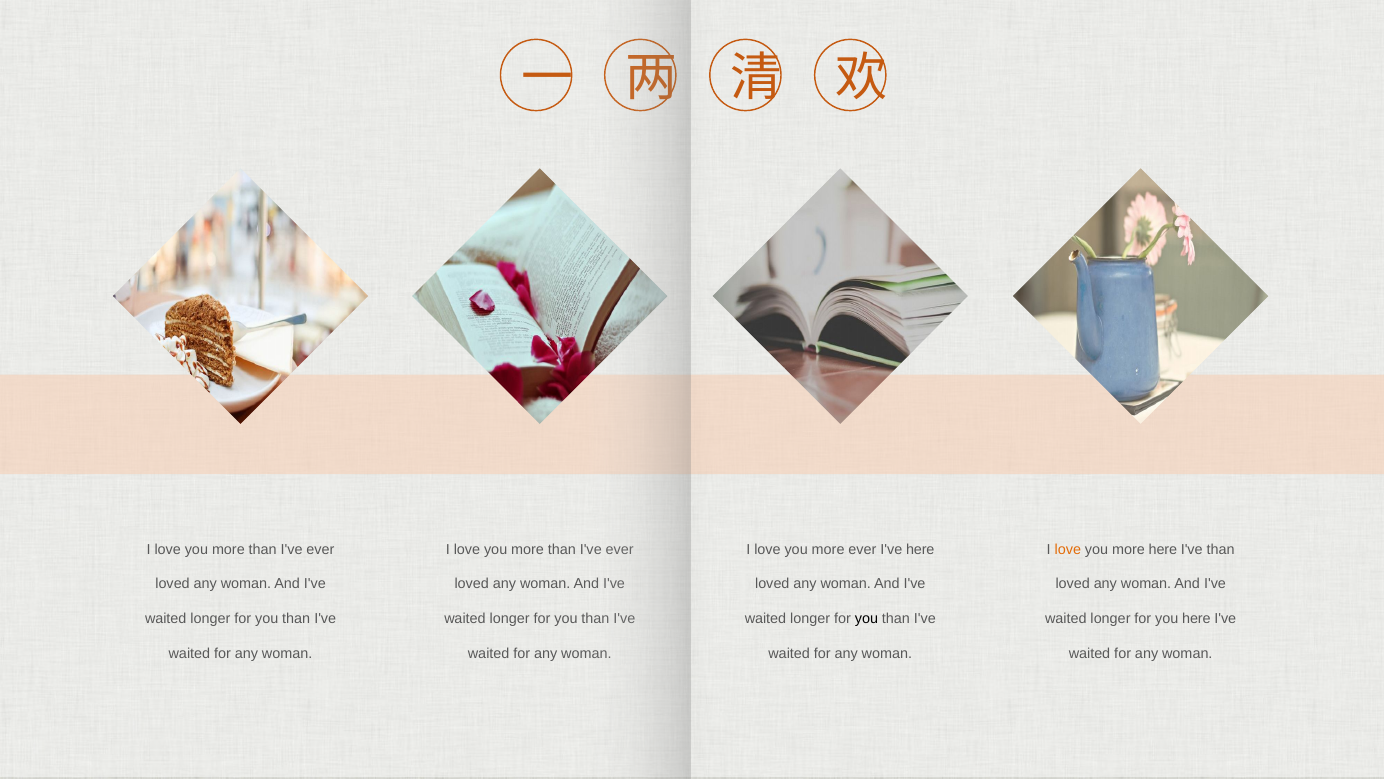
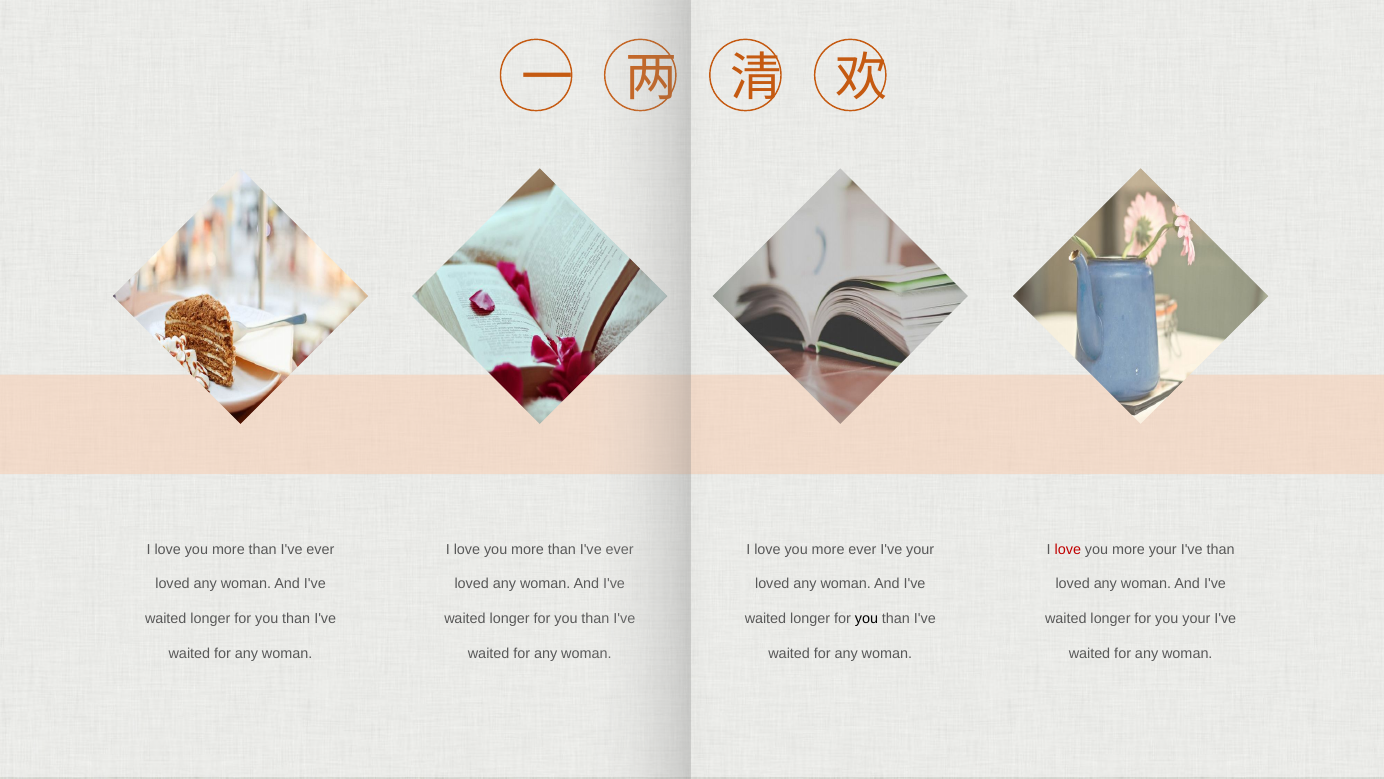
I've here: here -> your
love at (1068, 549) colour: orange -> red
more here: here -> your
you here: here -> your
